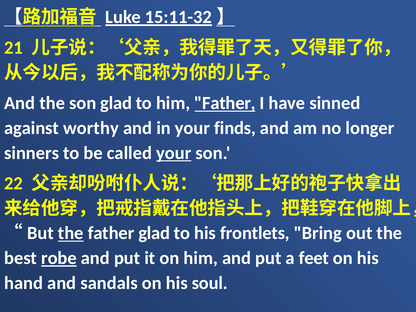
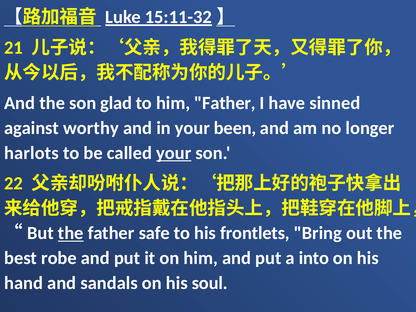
Father at (225, 103) underline: present -> none
finds: finds -> been
sinners: sinners -> harlots
father glad: glad -> safe
robe underline: present -> none
feet: feet -> into
